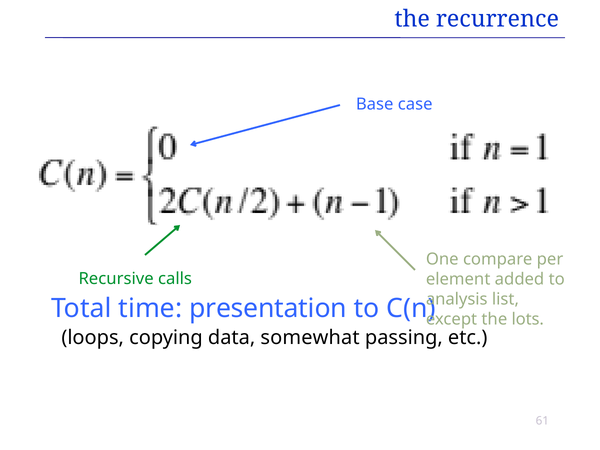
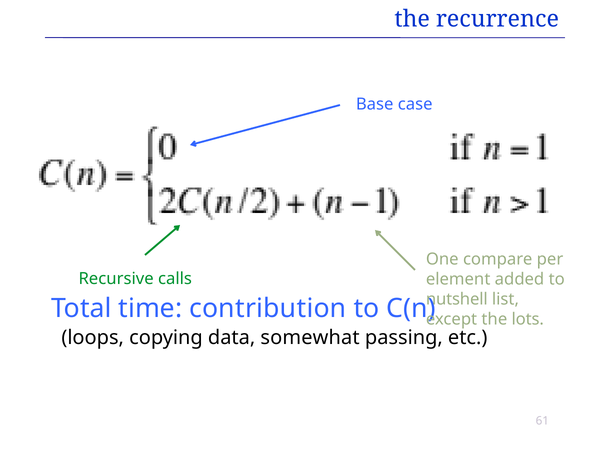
analysis: analysis -> nutshell
presentation: presentation -> contribution
